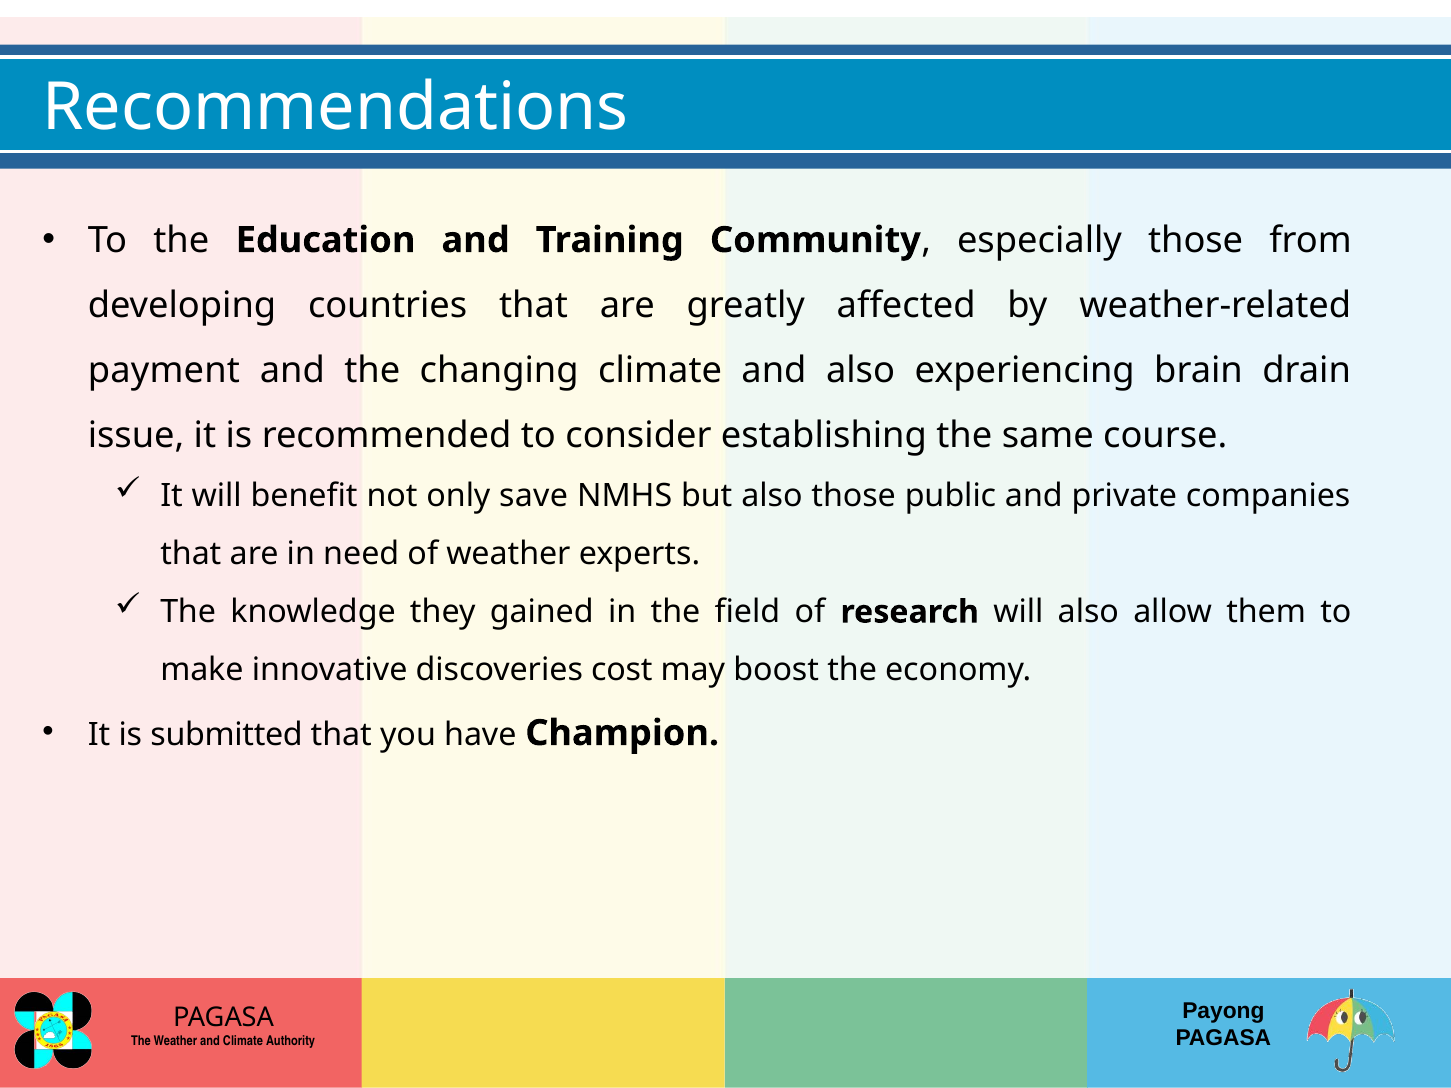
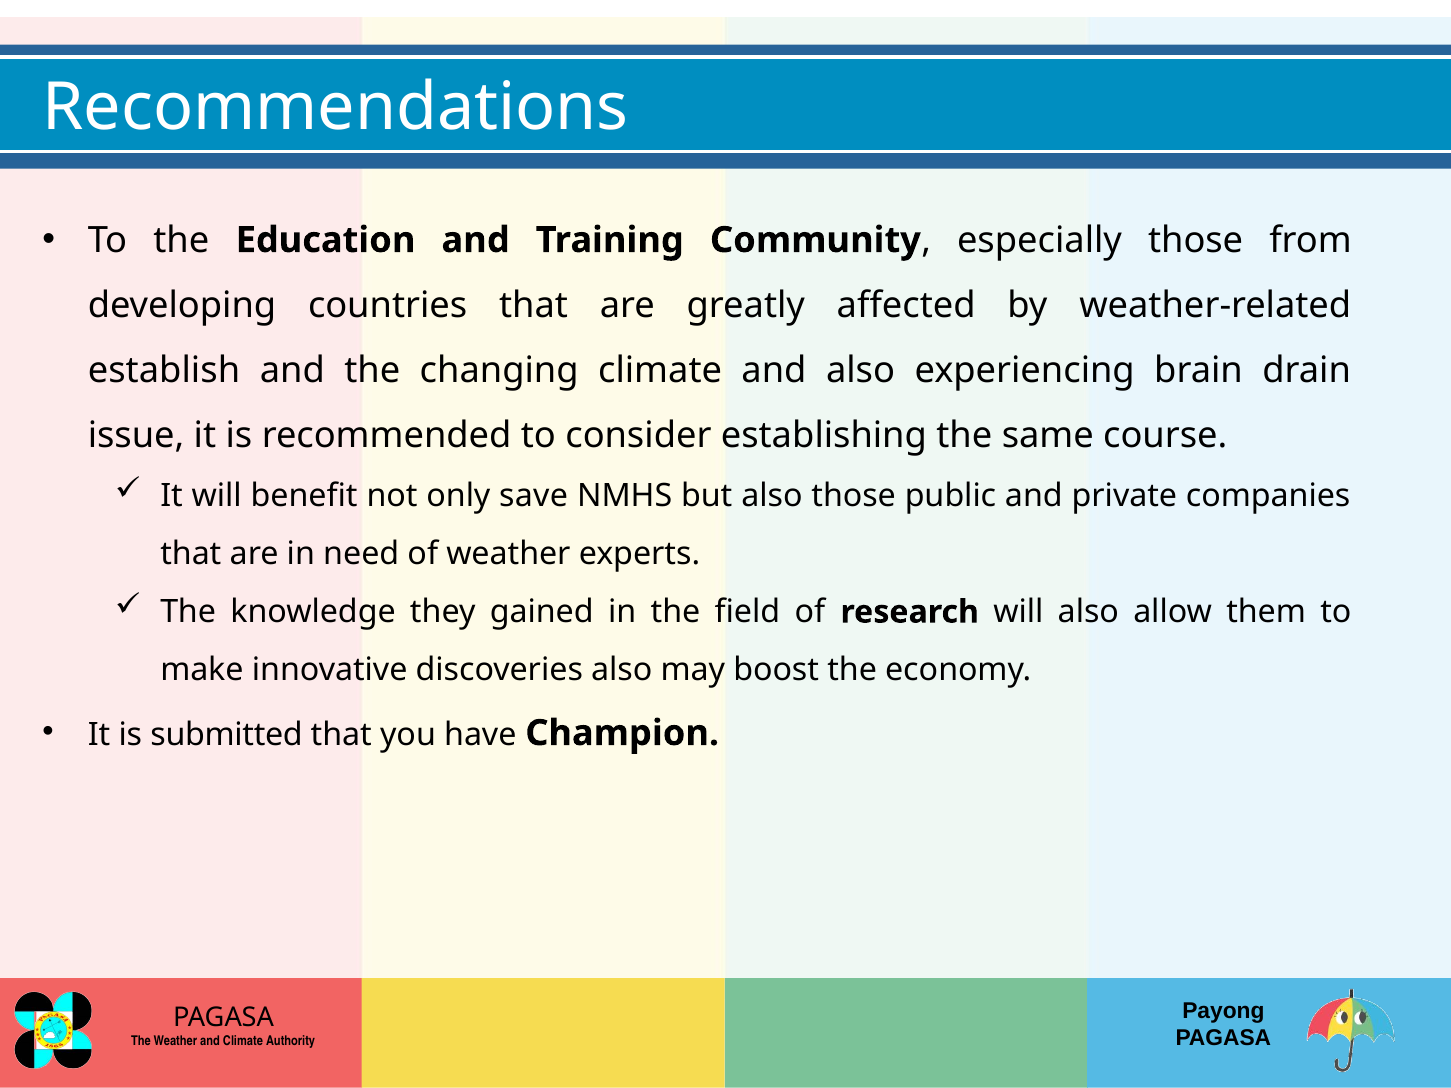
payment: payment -> establish
discoveries cost: cost -> also
